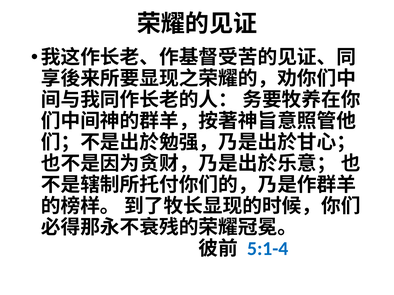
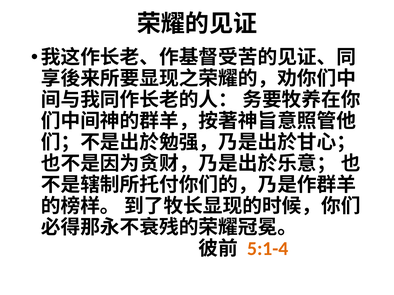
5:1-4 colour: blue -> orange
